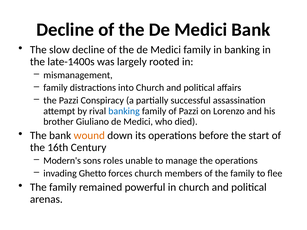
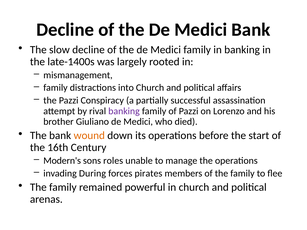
banking at (124, 111) colour: blue -> purple
Ghetto: Ghetto -> During
forces church: church -> pirates
